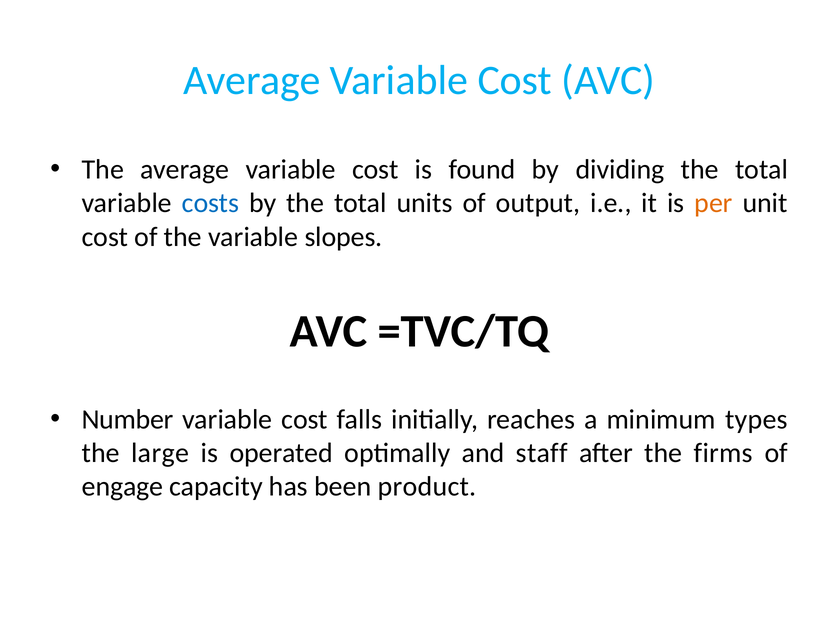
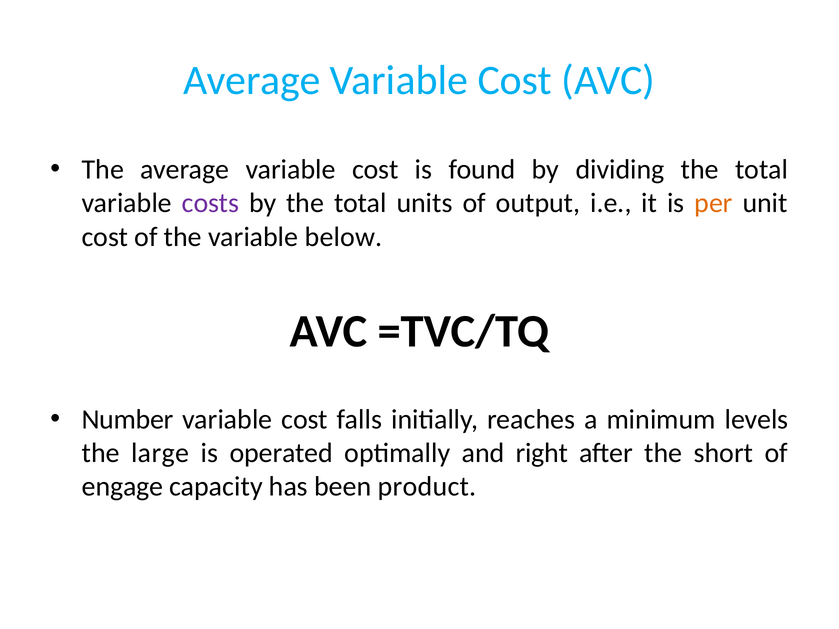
costs colour: blue -> purple
slopes: slopes -> below
types: types -> levels
staff: staff -> right
firms: firms -> short
